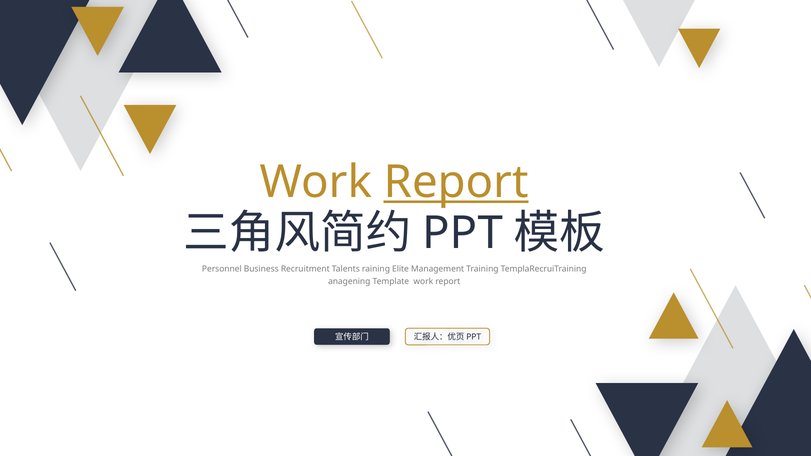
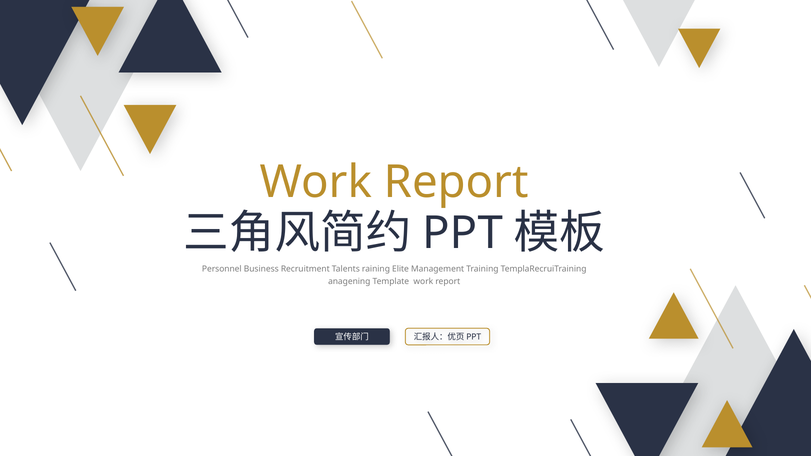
Report at (456, 182) underline: present -> none
